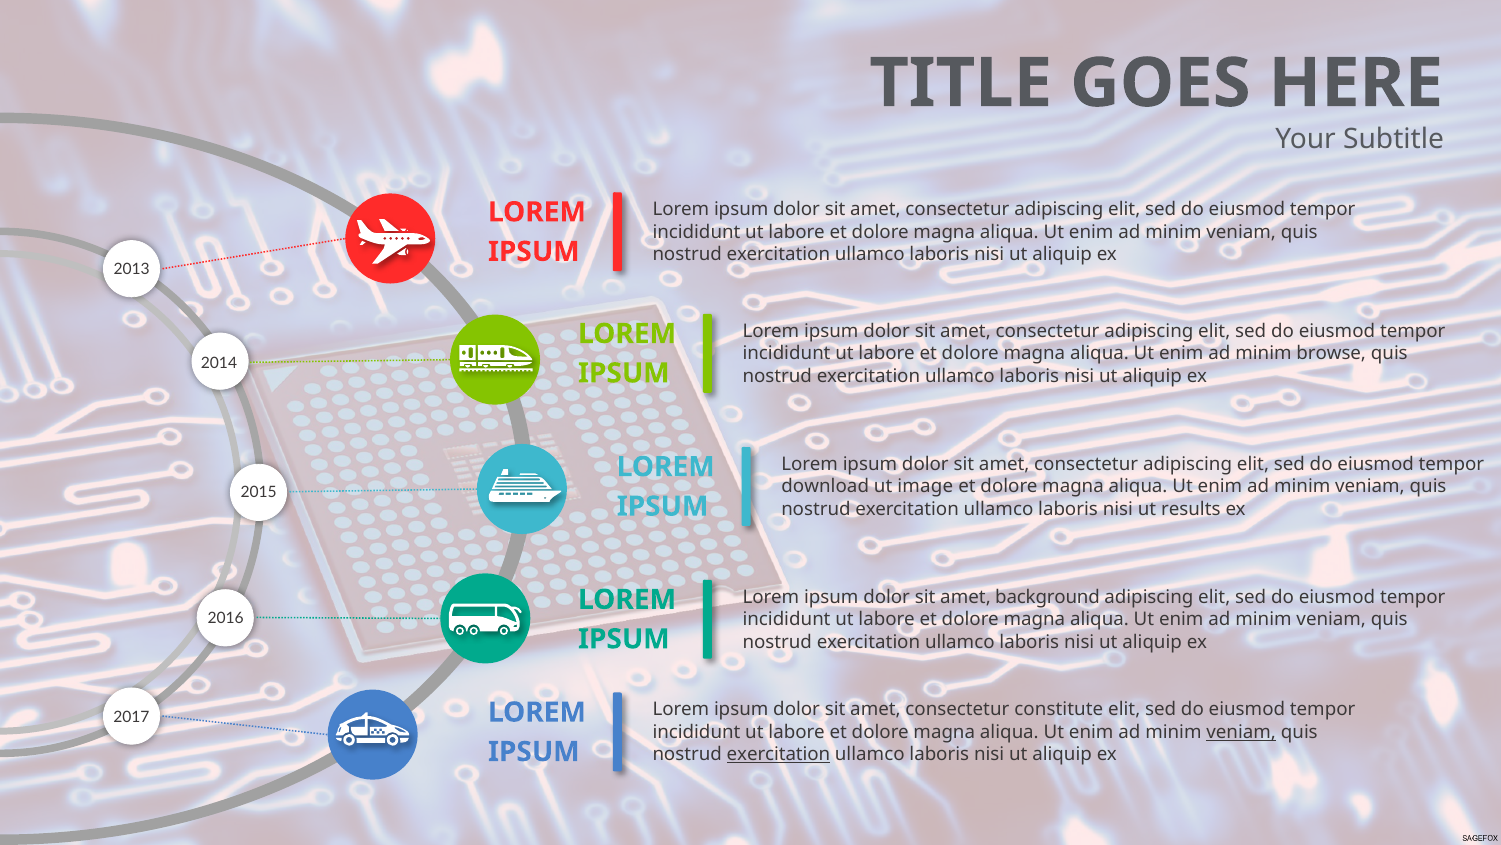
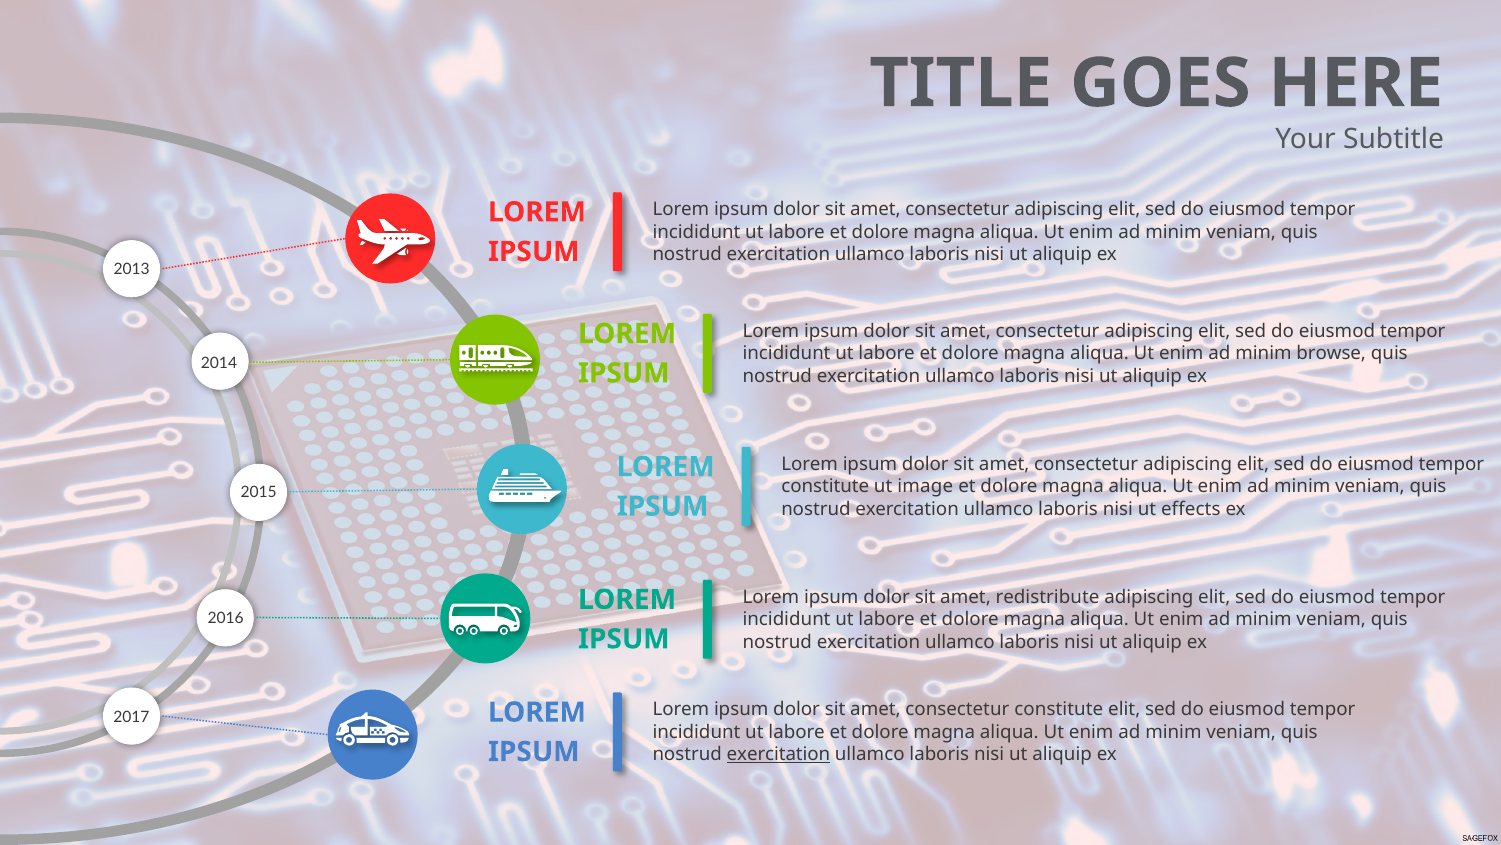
download at (825, 486): download -> constitute
results: results -> effects
background: background -> redistribute
veniam at (1241, 732) underline: present -> none
